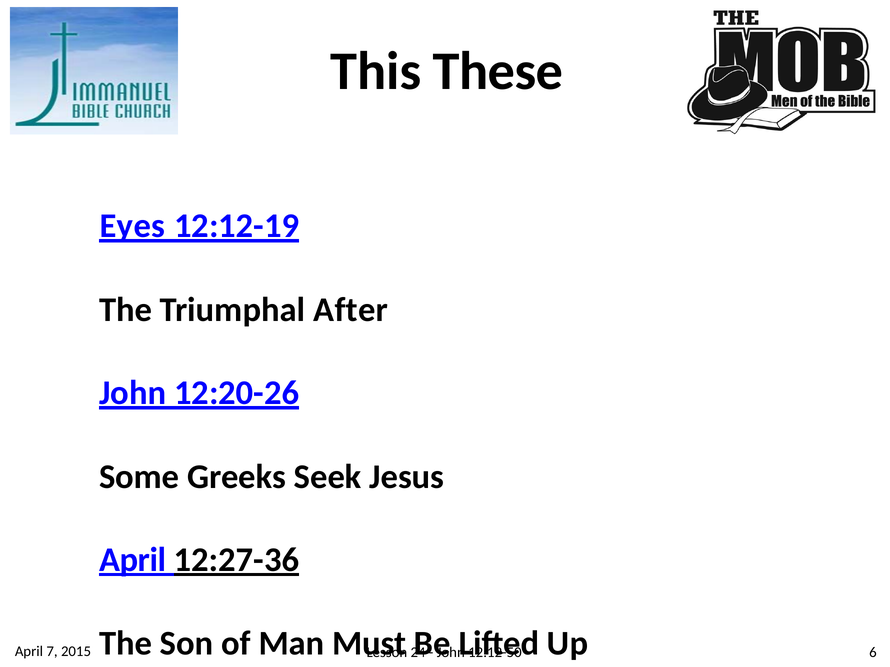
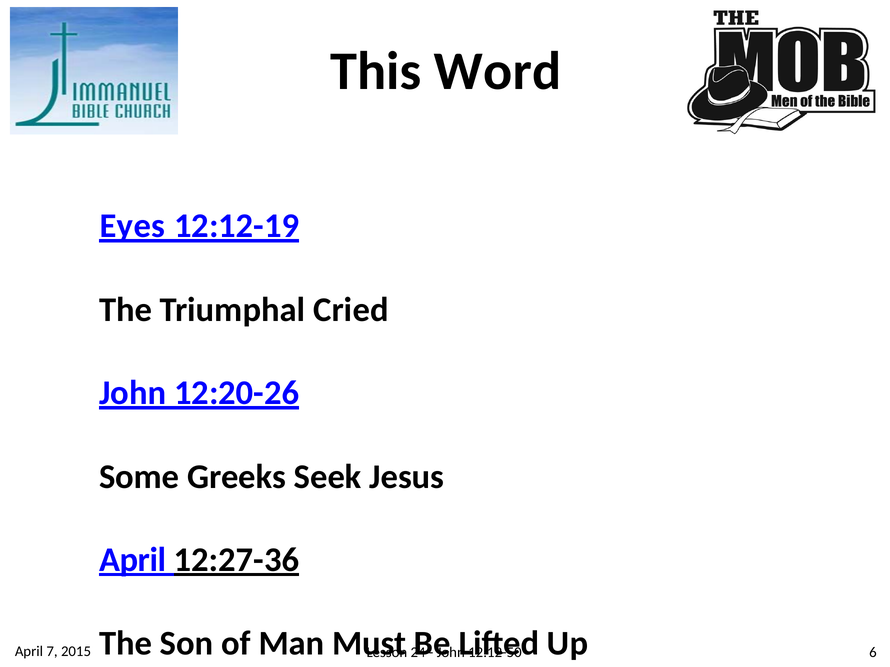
These: These -> Word
After: After -> Cried
